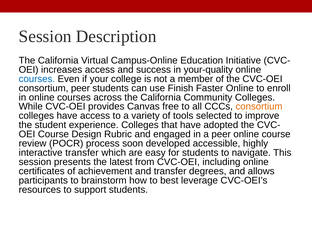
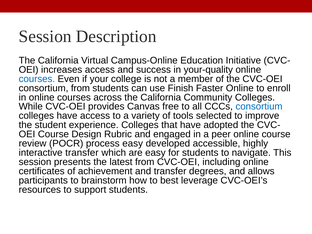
consortium peer: peer -> from
consortium at (259, 107) colour: orange -> blue
process soon: soon -> easy
